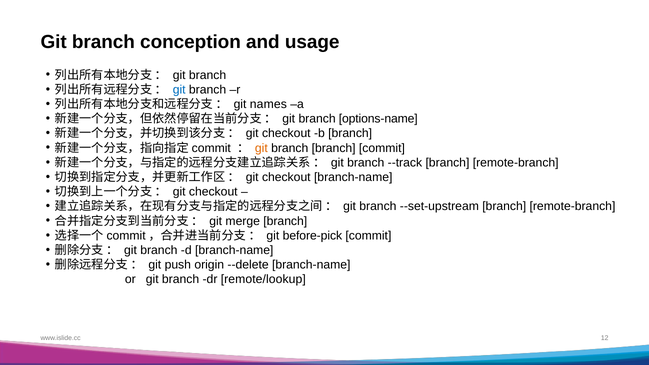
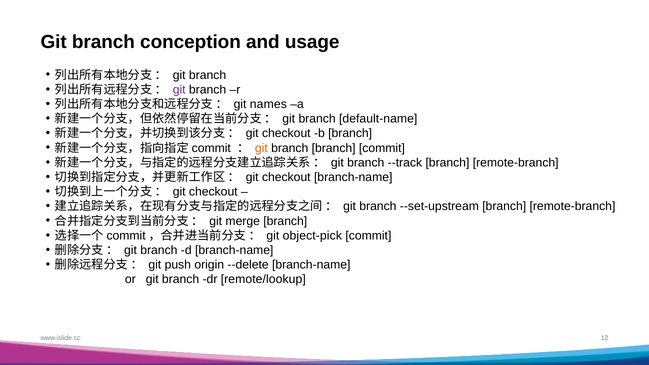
git at (179, 90) colour: blue -> purple
options-name: options-name -> default-name
before-pick: before-pick -> object-pick
